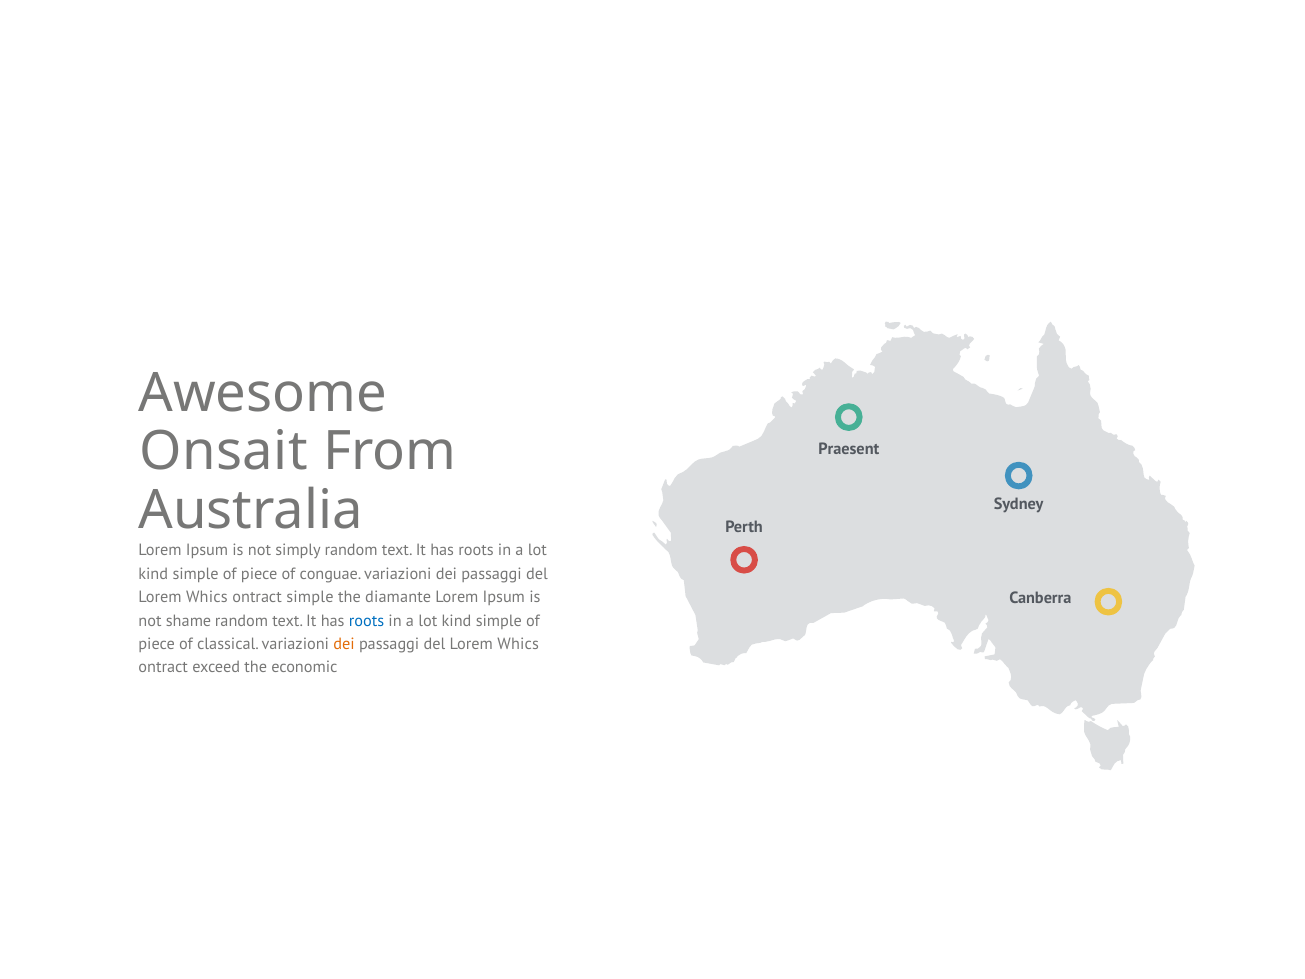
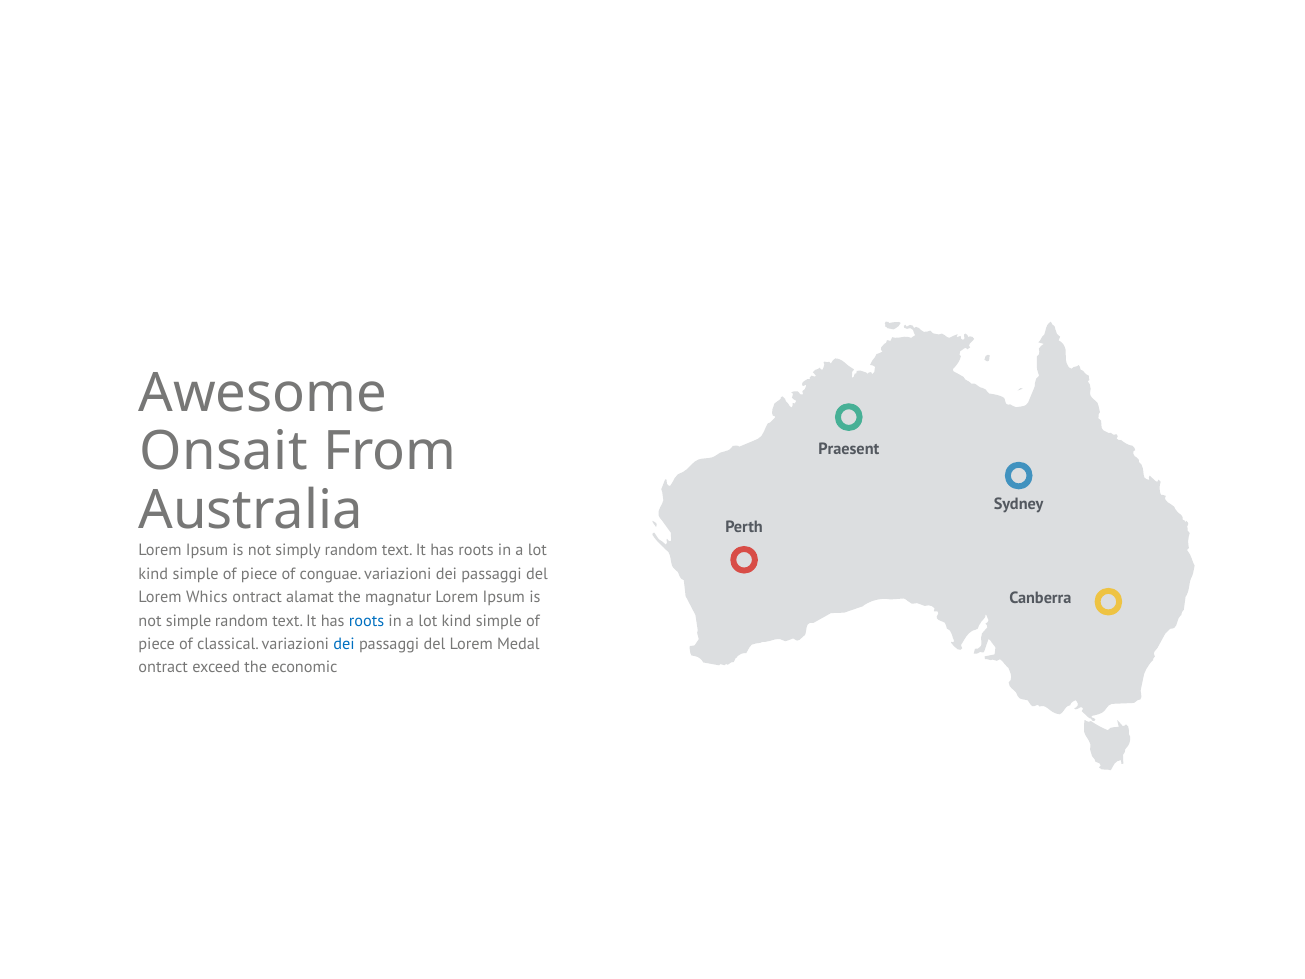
ontract simple: simple -> alamat
diamante: diamante -> magnatur
not shame: shame -> simple
dei at (344, 644) colour: orange -> blue
Whics at (518, 644): Whics -> Medal
